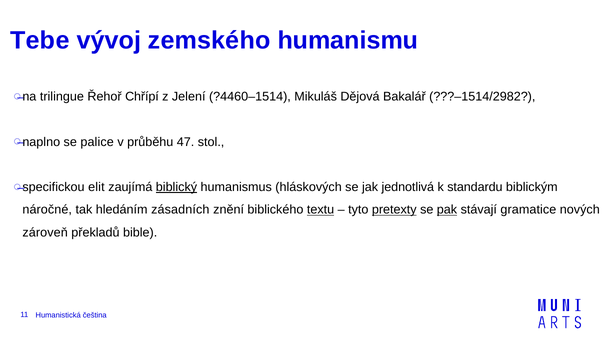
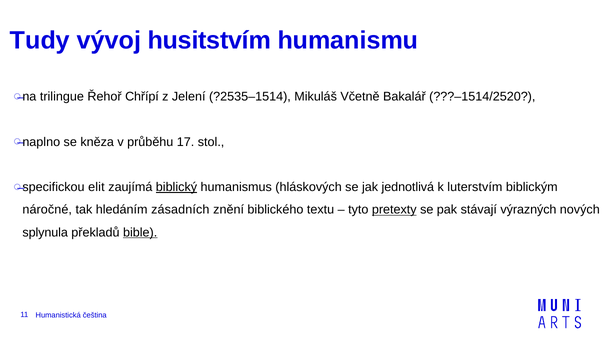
Tebe: Tebe -> Tudy
zemského: zemského -> husitstvím
?4460–1514: ?4460–1514 -> ?2535–1514
Dějová: Dějová -> Včetně
???–1514/2982: ???–1514/2982 -> ???–1514/2520
palice: palice -> kněza
47: 47 -> 17
standardu: standardu -> luterstvím
textu underline: present -> none
pak underline: present -> none
gramatice: gramatice -> výrazných
zároveň: zároveň -> splynula
bible underline: none -> present
